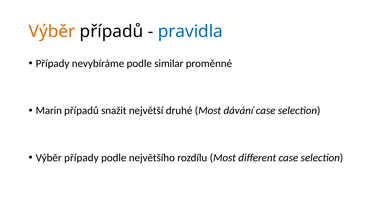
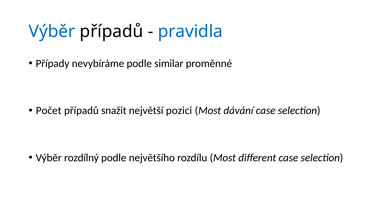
Výběr at (52, 32) colour: orange -> blue
Marin: Marin -> Počet
druhé: druhé -> pozici
Výběr případy: případy -> rozdílný
